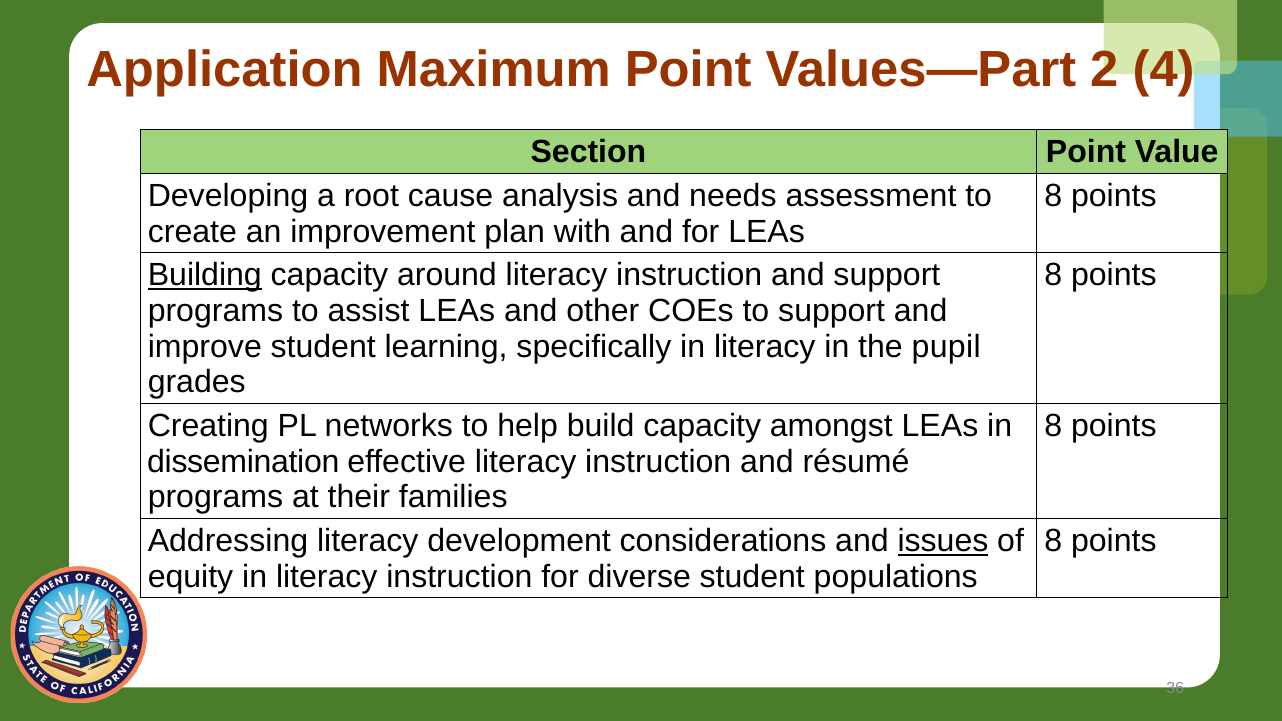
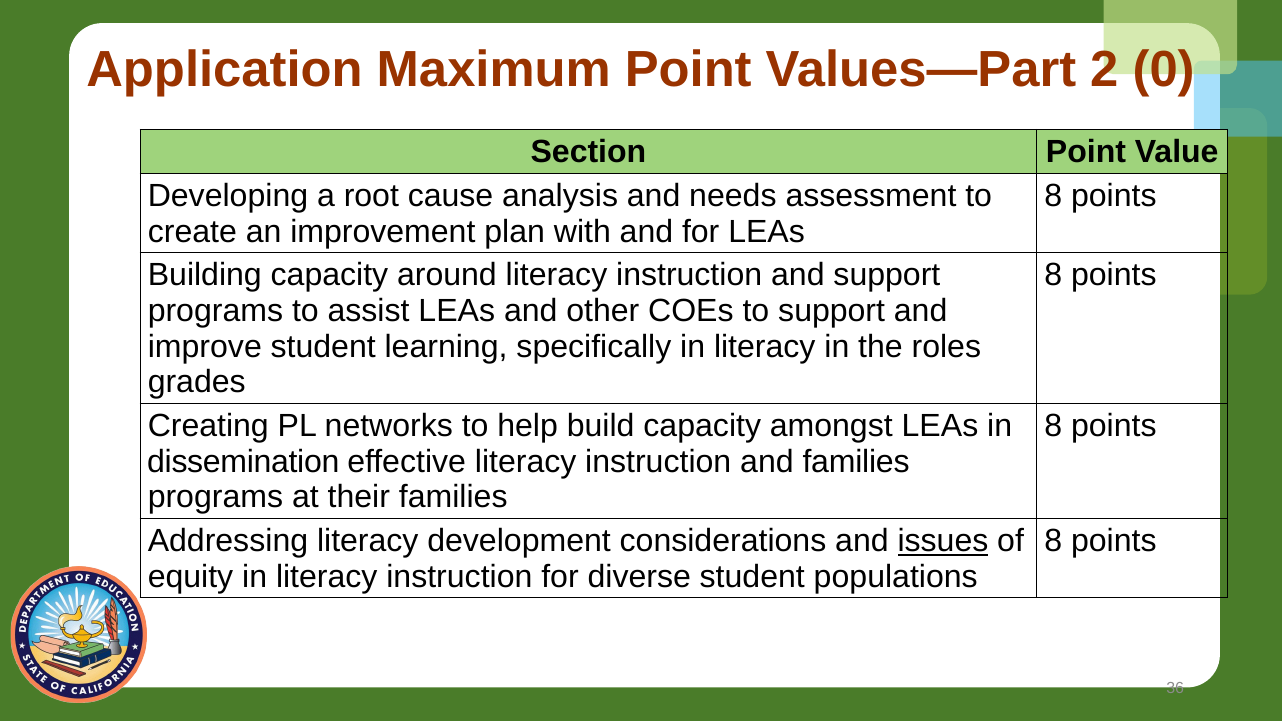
4: 4 -> 0
Building underline: present -> none
pupil: pupil -> roles
and résumé: résumé -> families
